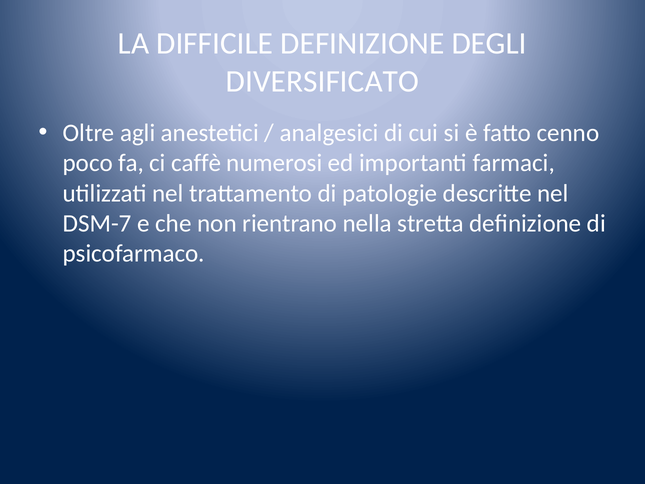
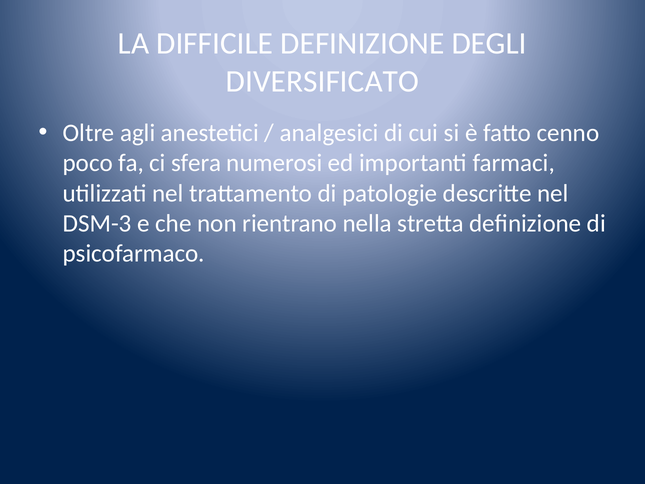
caffè: caffè -> sfera
DSM-7: DSM-7 -> DSM-3
